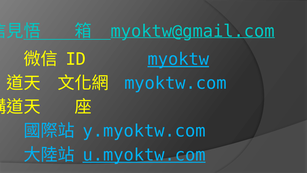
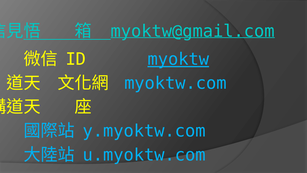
u.myoktw.com underline: present -> none
